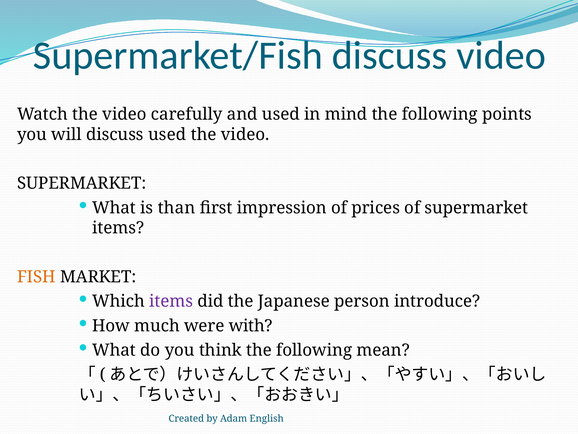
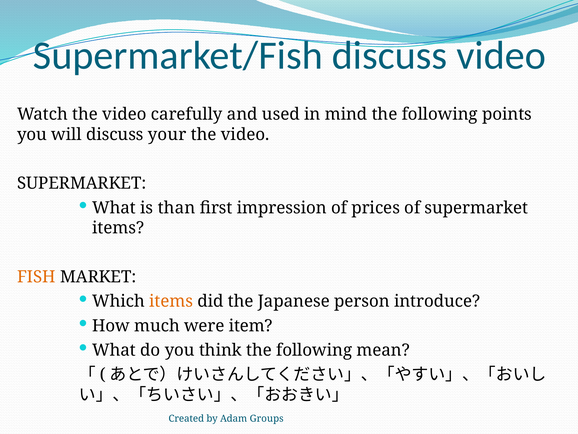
discuss used: used -> your
items at (171, 301) colour: purple -> orange
with: with -> item
English: English -> Groups
